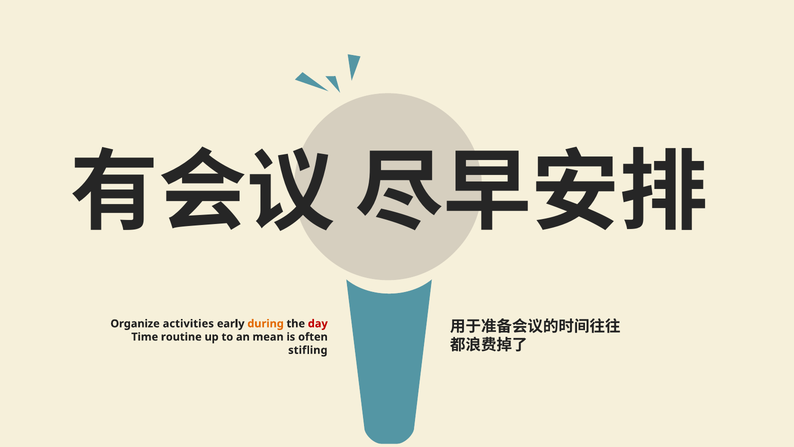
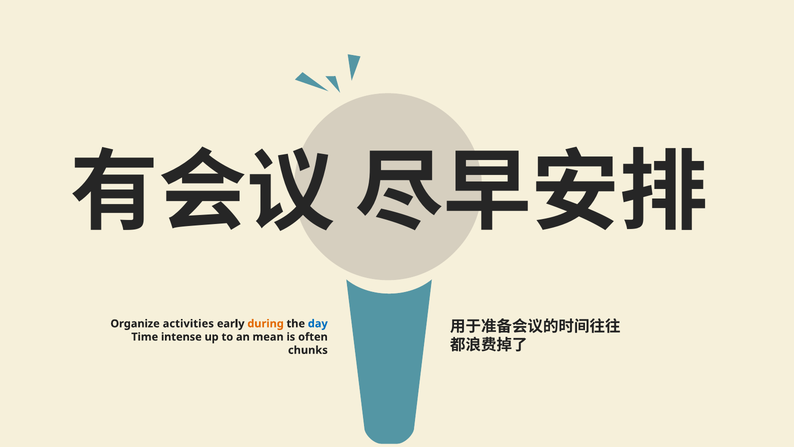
day colour: red -> blue
routine: routine -> intense
stifling: stifling -> chunks
